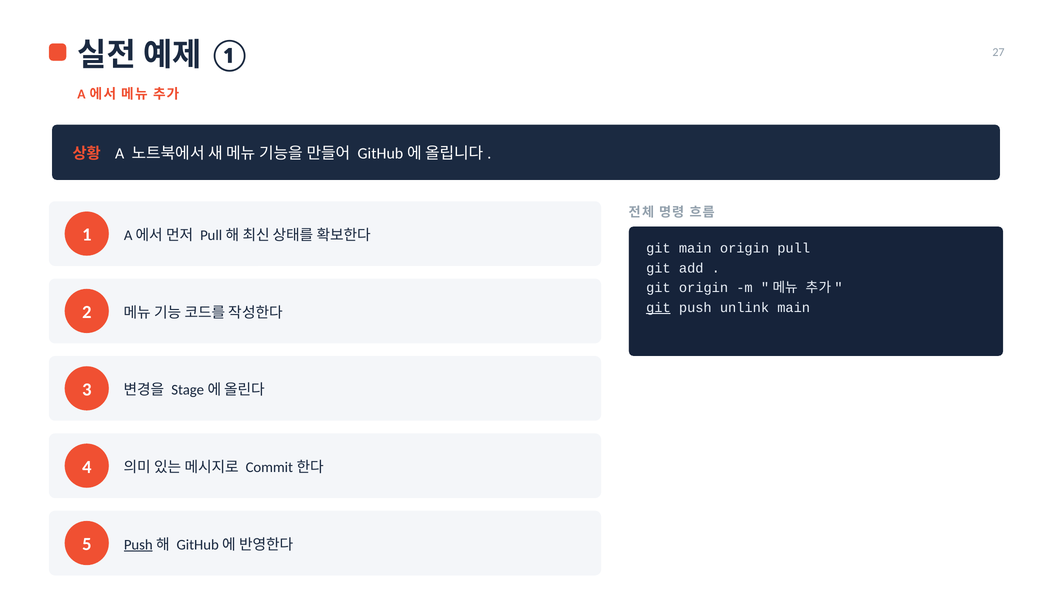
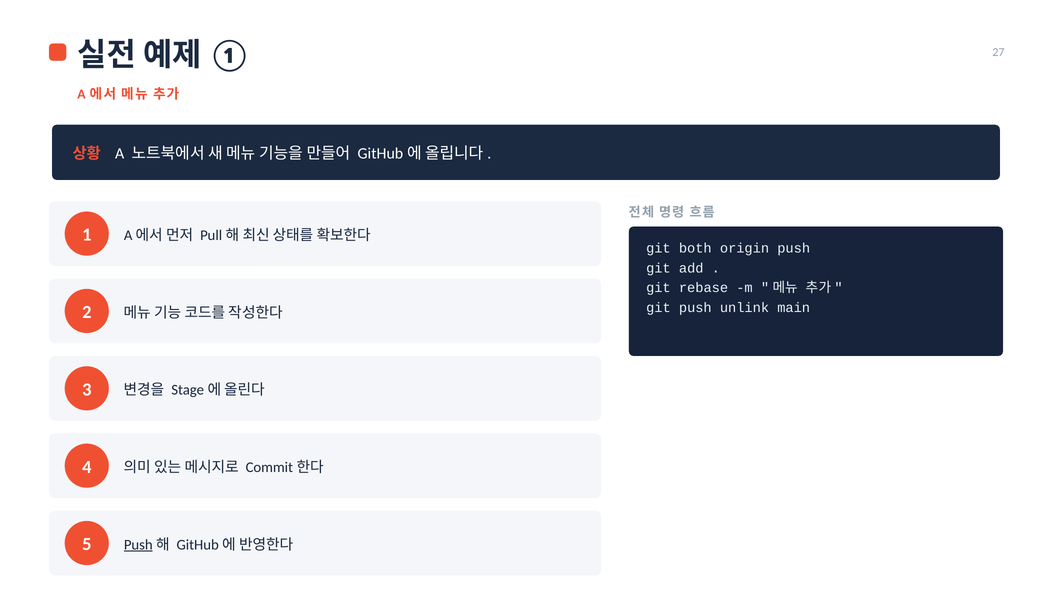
git main: main -> both
origin pull: pull -> push
git origin: origin -> rebase
git at (658, 307) underline: present -> none
